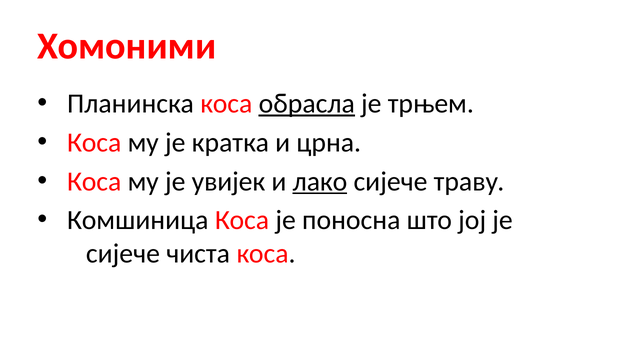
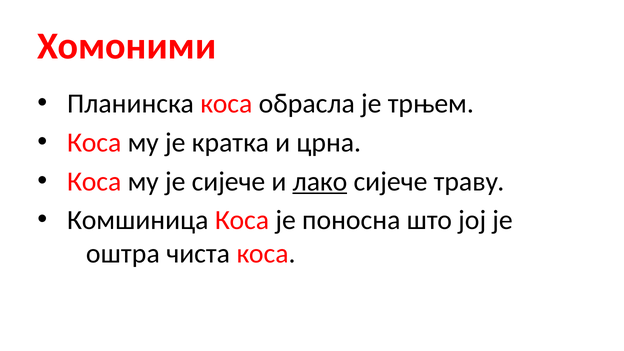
обрасла underline: present -> none
је увијек: увијек -> сијече
сијече at (123, 254): сијече -> оштра
